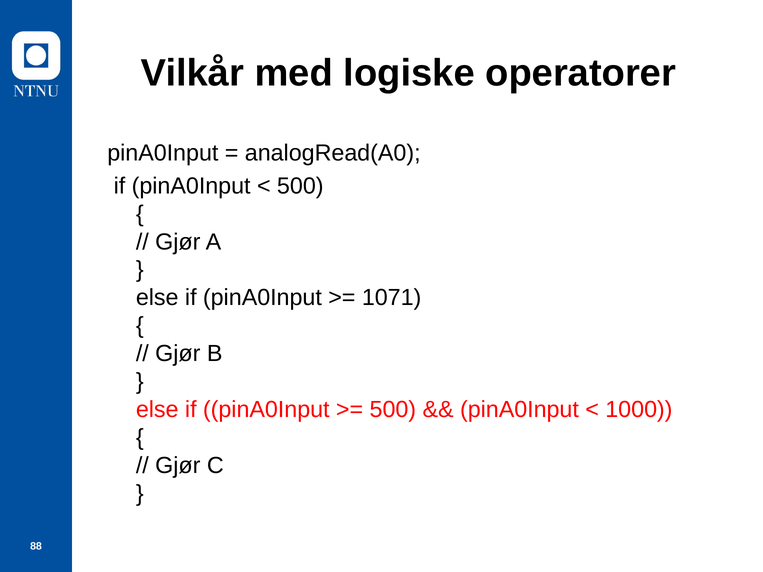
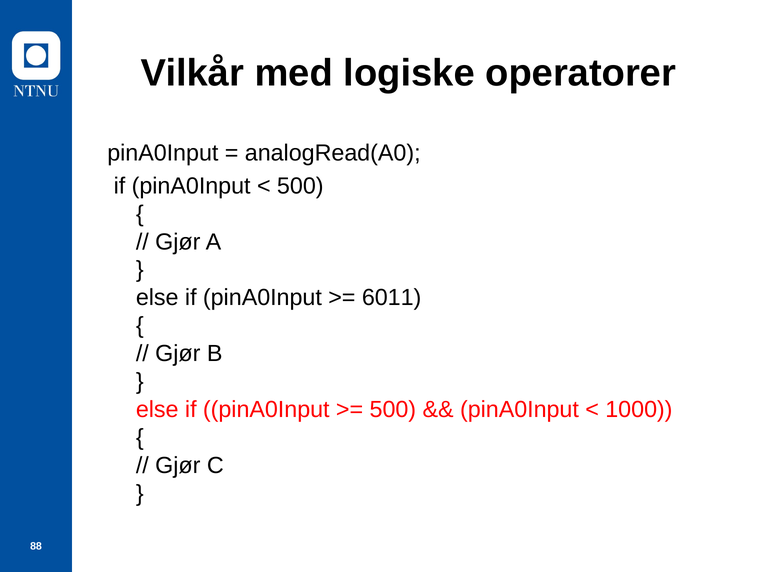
1071: 1071 -> 6011
